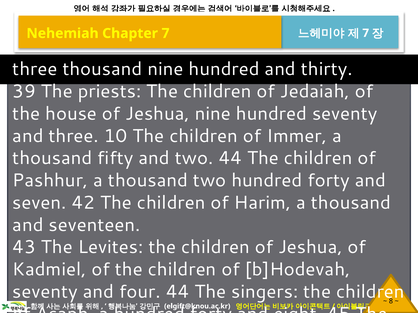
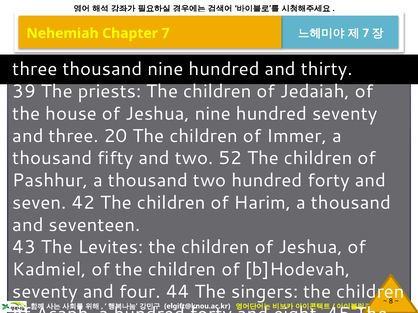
10: 10 -> 20
two 44: 44 -> 52
